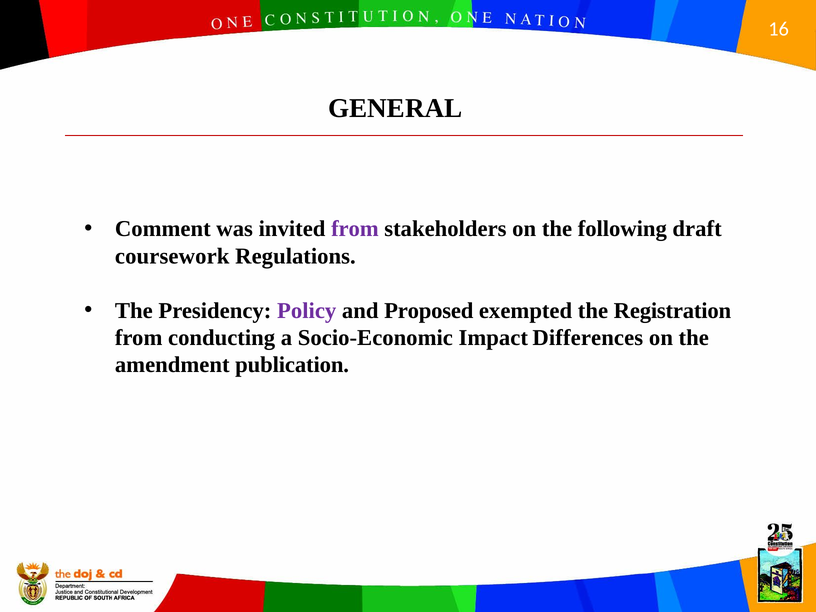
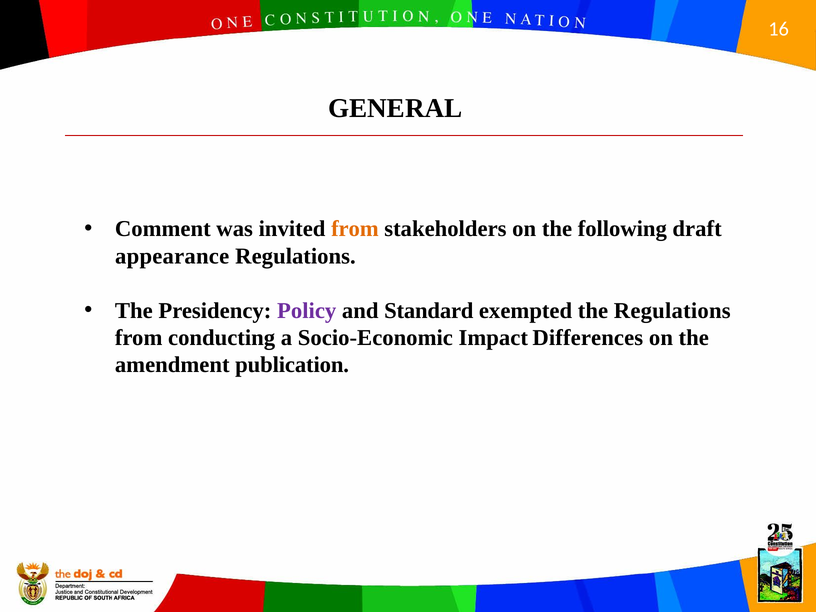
from at (355, 229) colour: purple -> orange
coursework: coursework -> appearance
Proposed: Proposed -> Standard
the Registration: Registration -> Regulations
